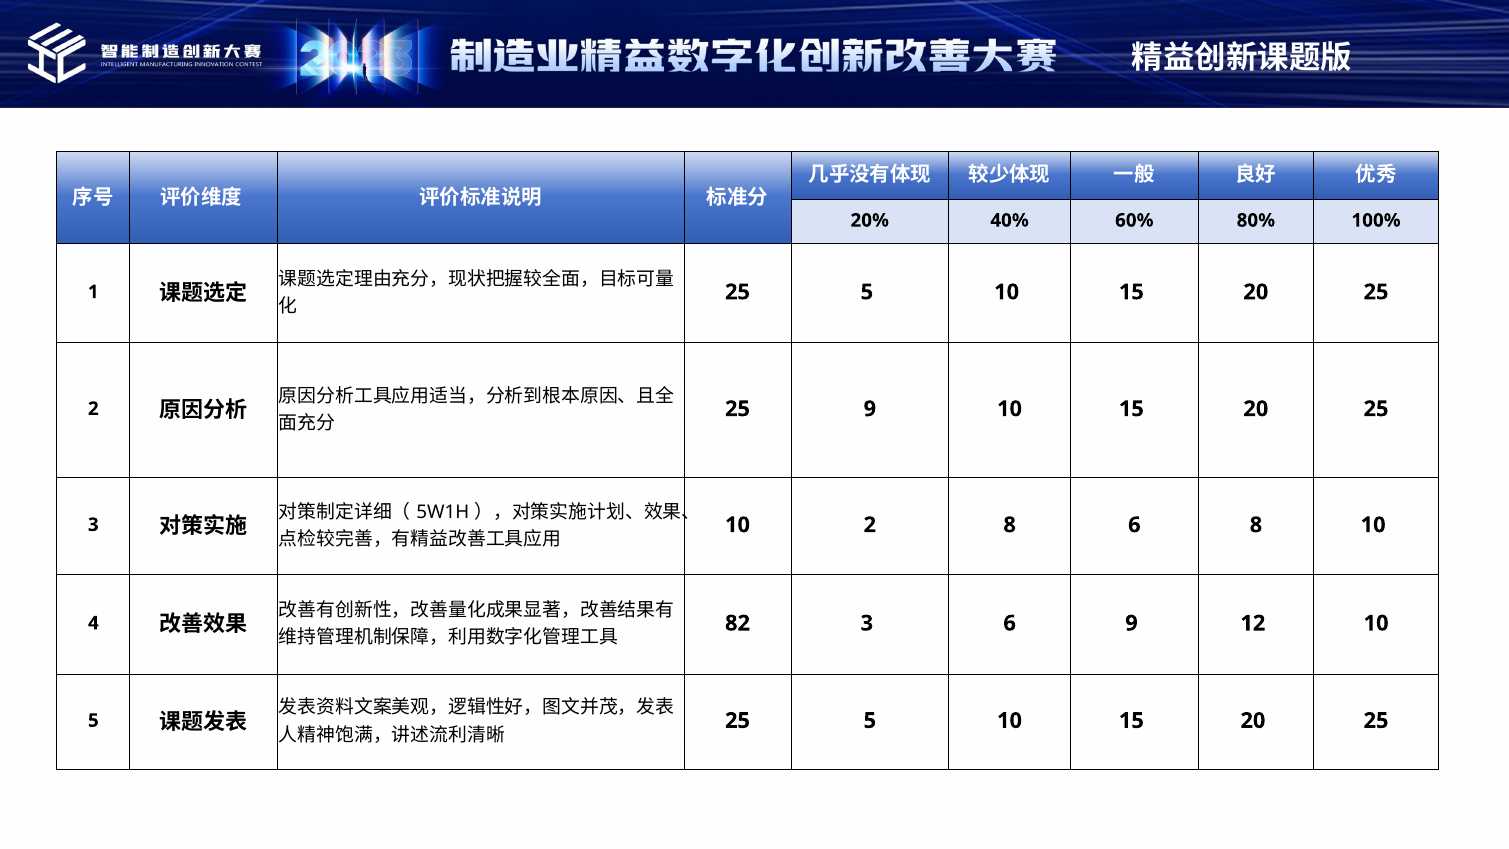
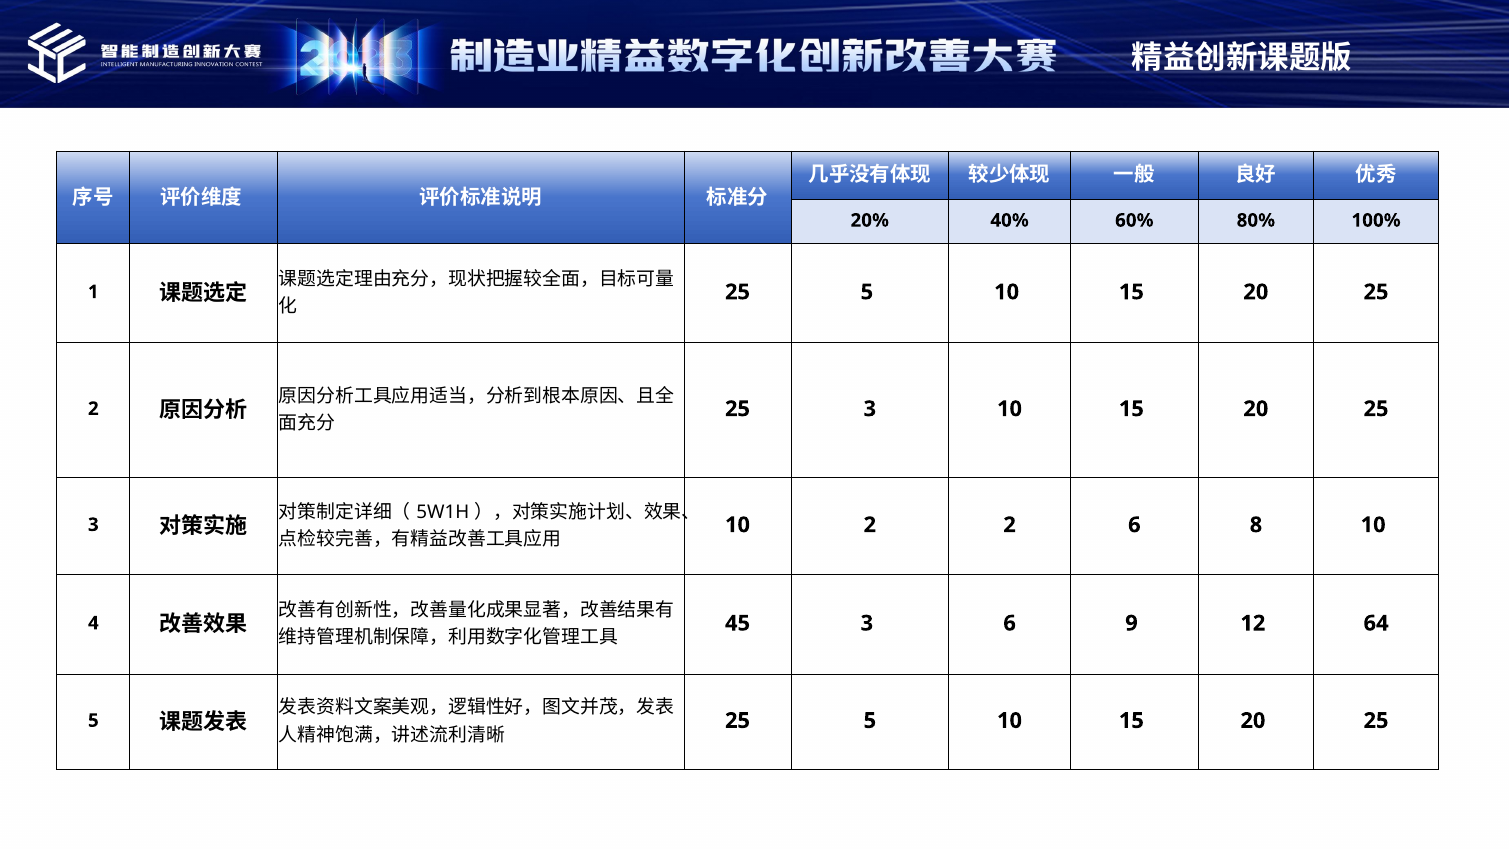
9 at (870, 409): 9 -> 3
2 8: 8 -> 2
82: 82 -> 45
12 10: 10 -> 64
